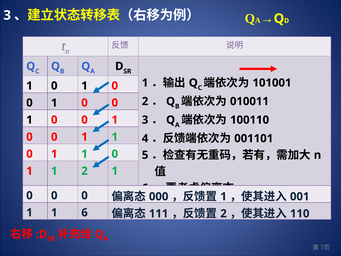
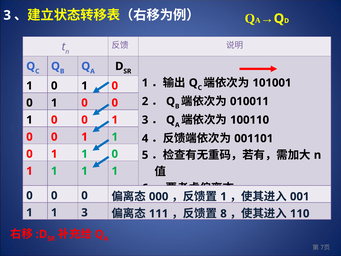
2 at (85, 171): 2 -> 1
1 6: 6 -> 3
2 at (224, 213): 2 -> 8
